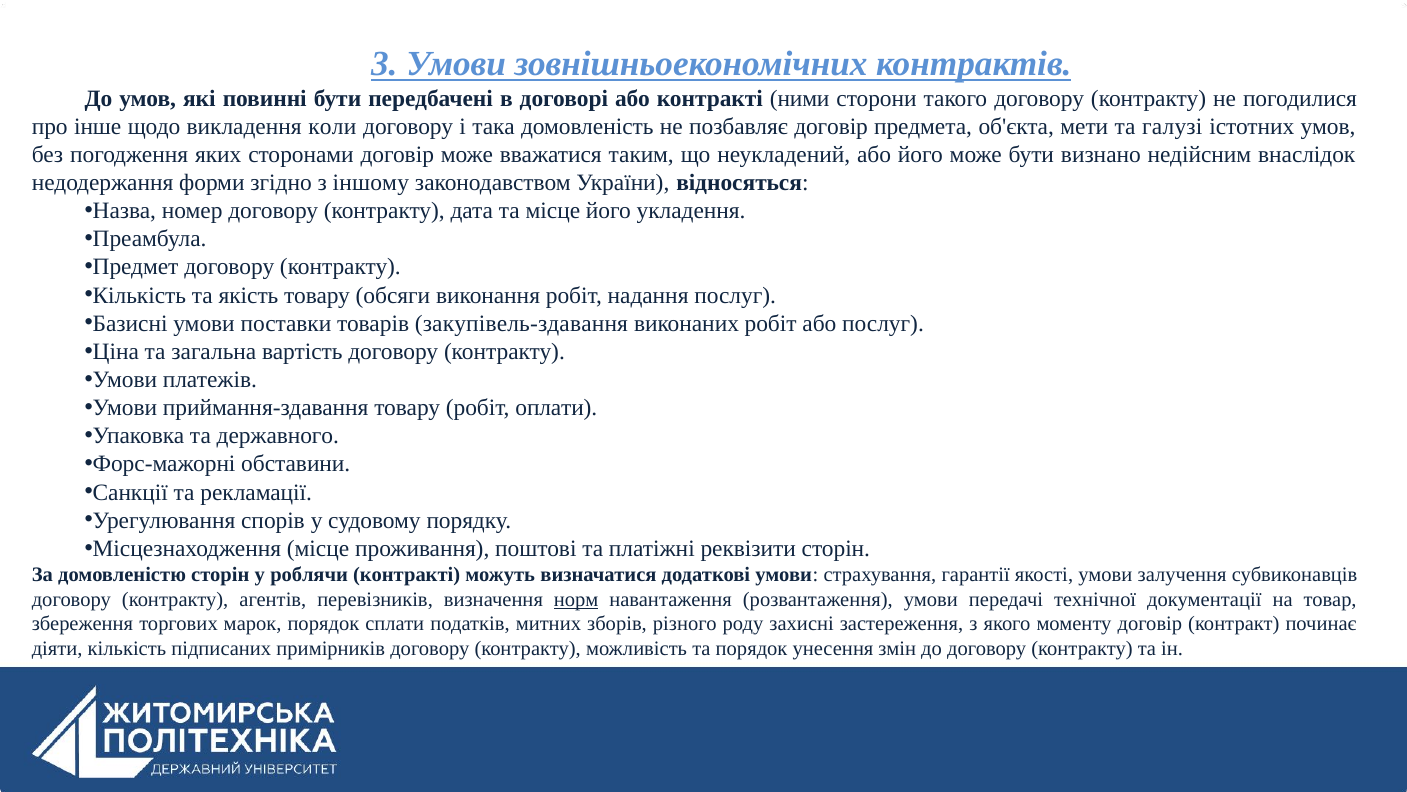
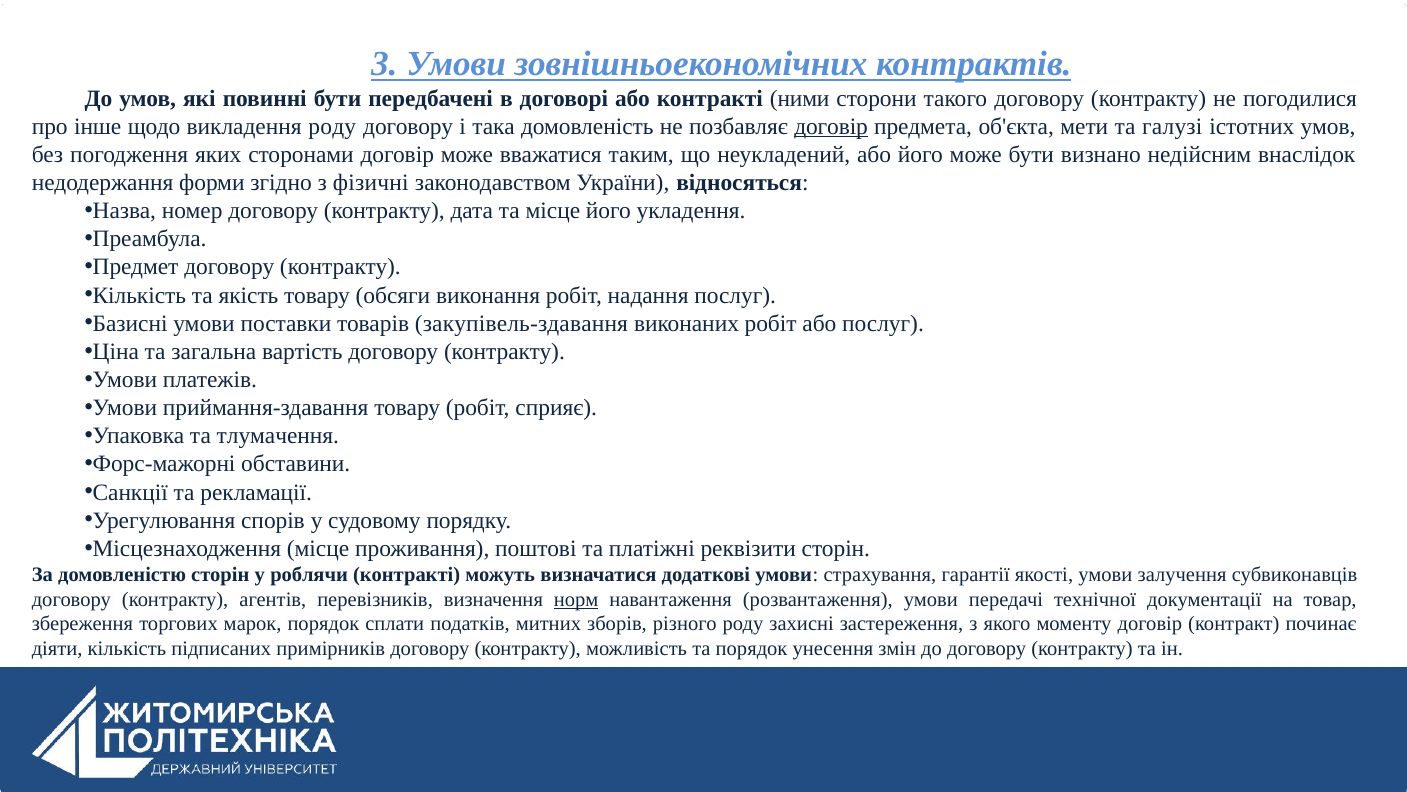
викладення коли: коли -> роду
договір at (831, 126) underline: none -> present
іншому: іншому -> фізичні
оплати: оплати -> сприяє
державного: державного -> тлумачення
